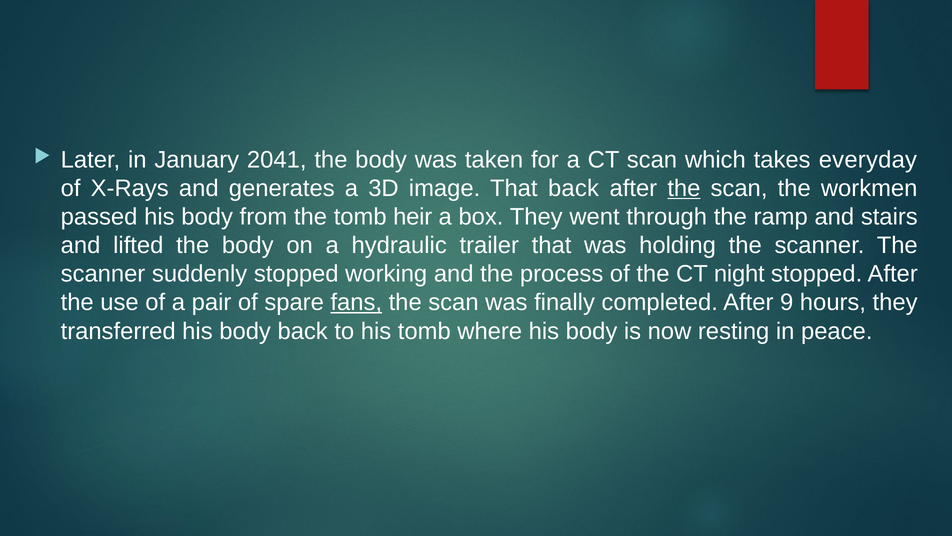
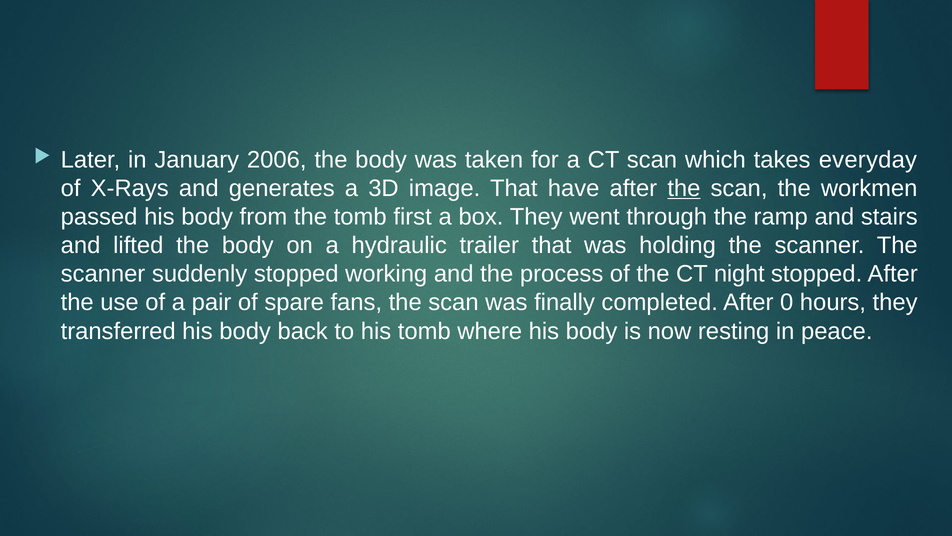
2041: 2041 -> 2006
That back: back -> have
heir: heir -> first
fans underline: present -> none
9: 9 -> 0
